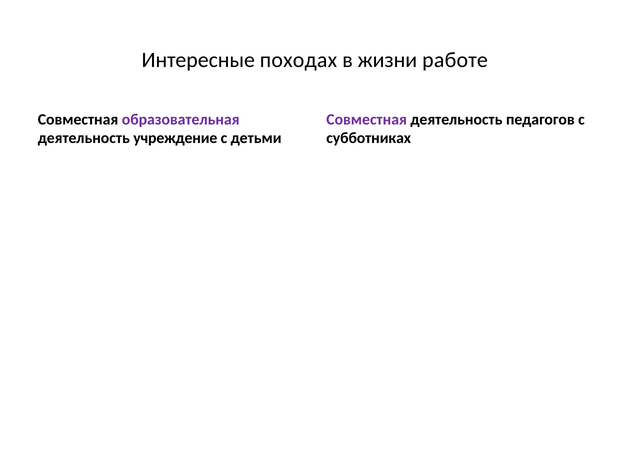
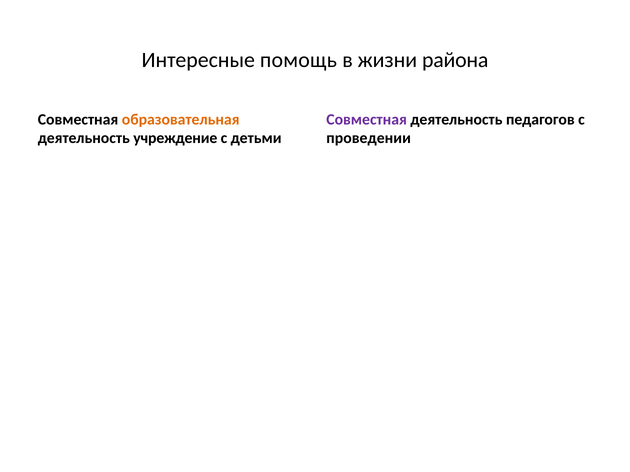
походах: походах -> помощь
работе: работе -> района
образовательная colour: purple -> orange
субботниках: субботниках -> проведении
